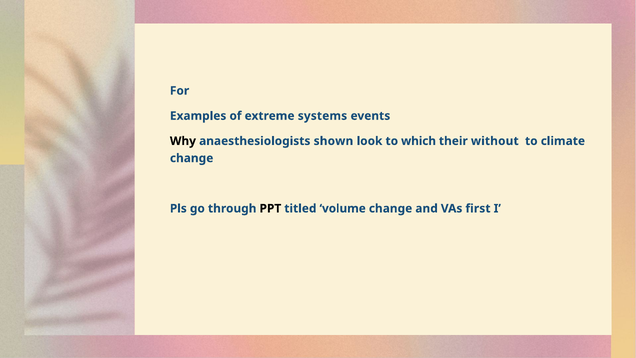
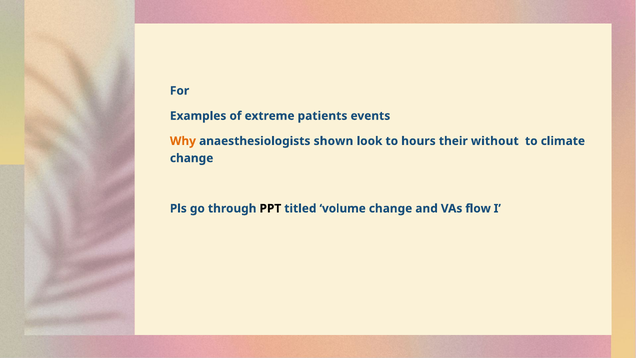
systems: systems -> patients
Why colour: black -> orange
which: which -> hours
first: first -> flow
